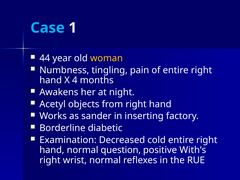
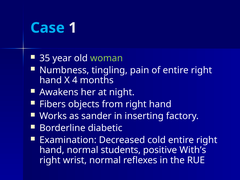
44: 44 -> 35
woman colour: yellow -> light green
Acetyl: Acetyl -> Fibers
question: question -> students
